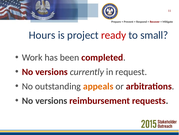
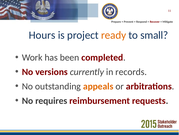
ready colour: red -> orange
request: request -> records
versions at (51, 100): versions -> requires
